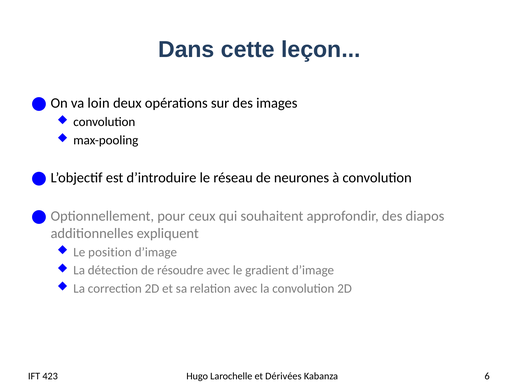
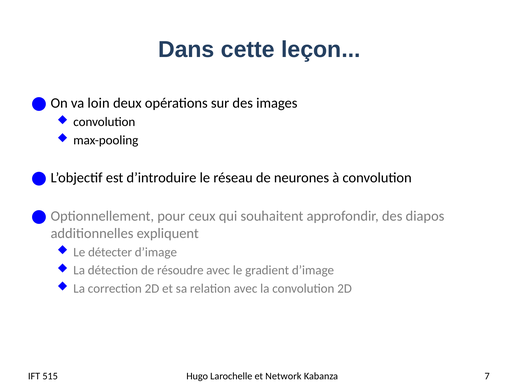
position: position -> détecter
423: 423 -> 515
Dérivées: Dérivées -> Network
6: 6 -> 7
